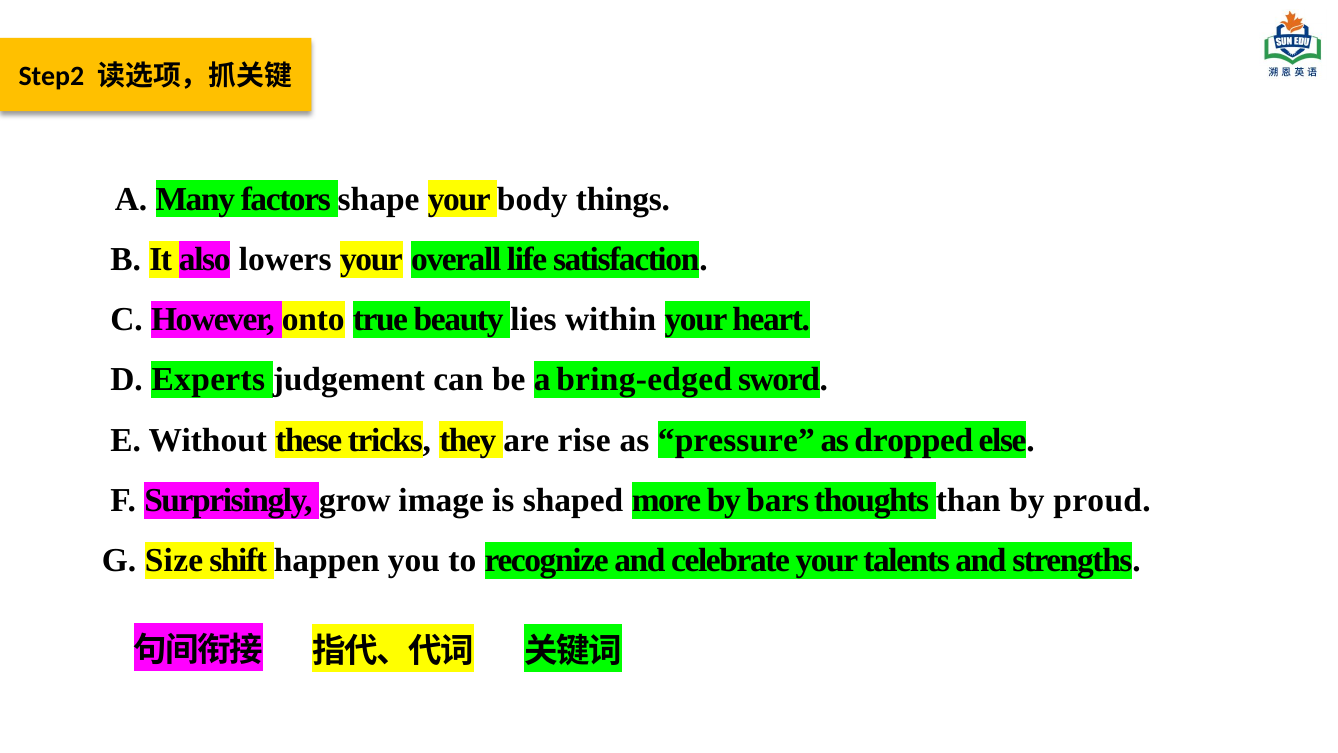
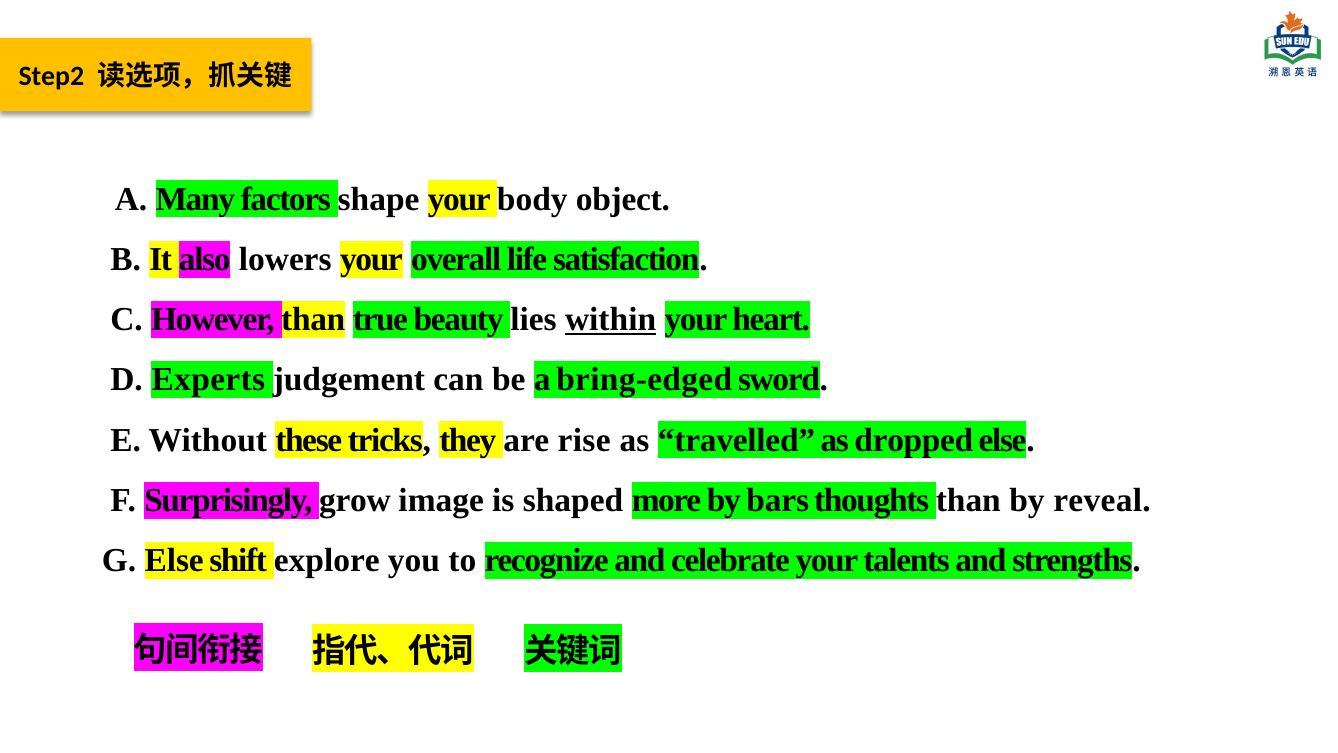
things: things -> object
However onto: onto -> than
within underline: none -> present
pressure: pressure -> travelled
proud: proud -> reveal
G Size: Size -> Else
happen: happen -> explore
